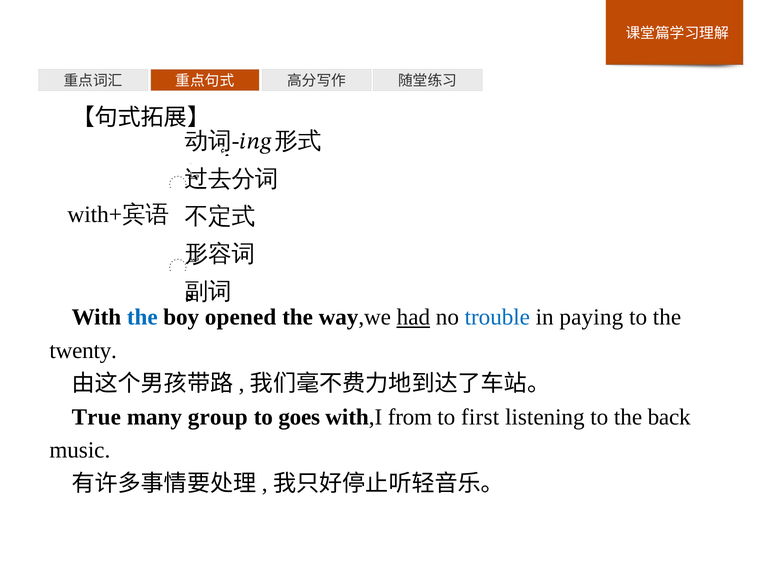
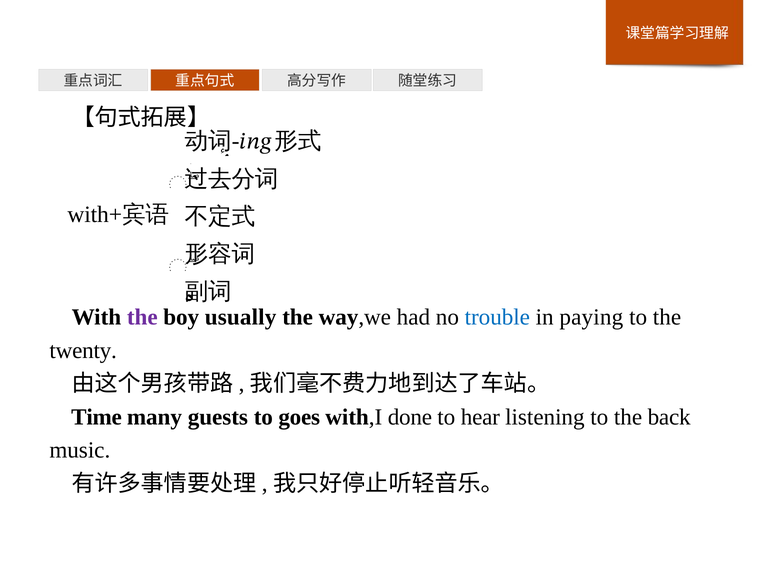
the at (142, 318) colour: blue -> purple
opened: opened -> usually
had underline: present -> none
True: True -> Time
group: group -> guests
from: from -> done
first: first -> hear
